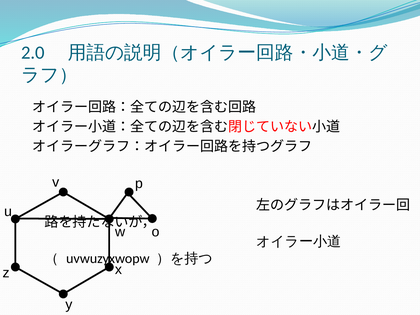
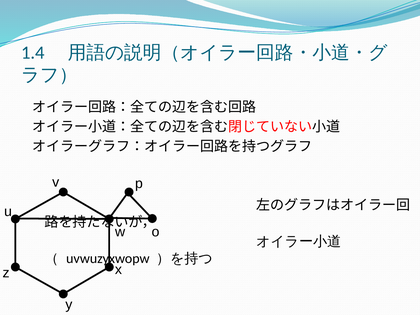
2.0: 2.0 -> 1.4
